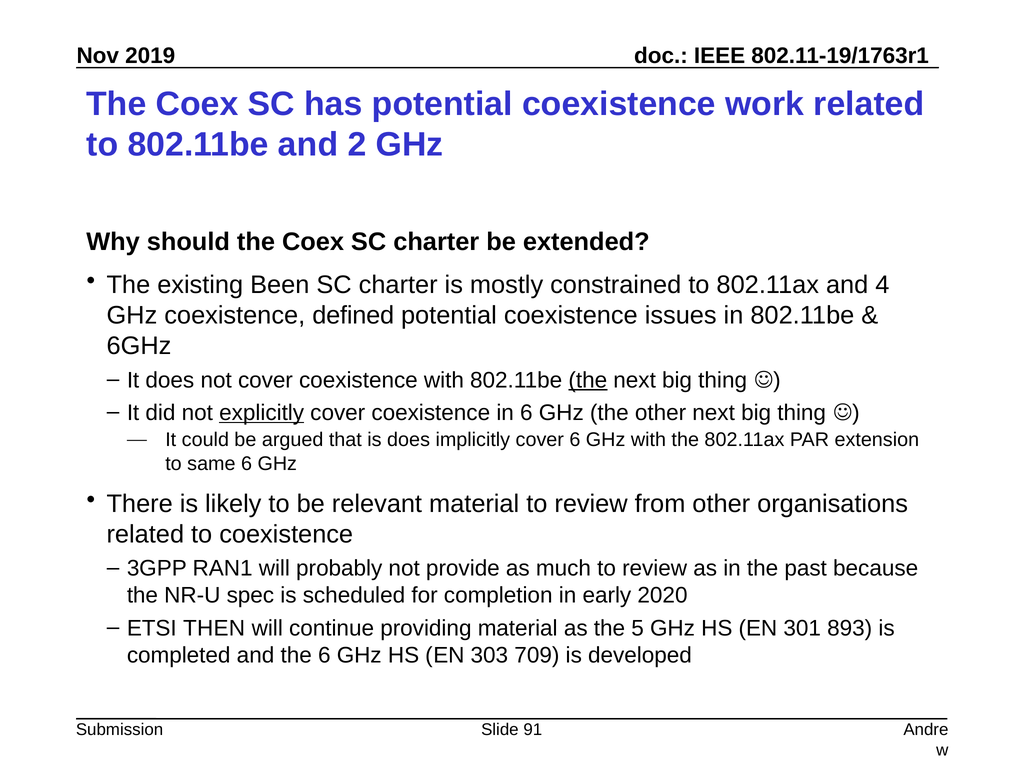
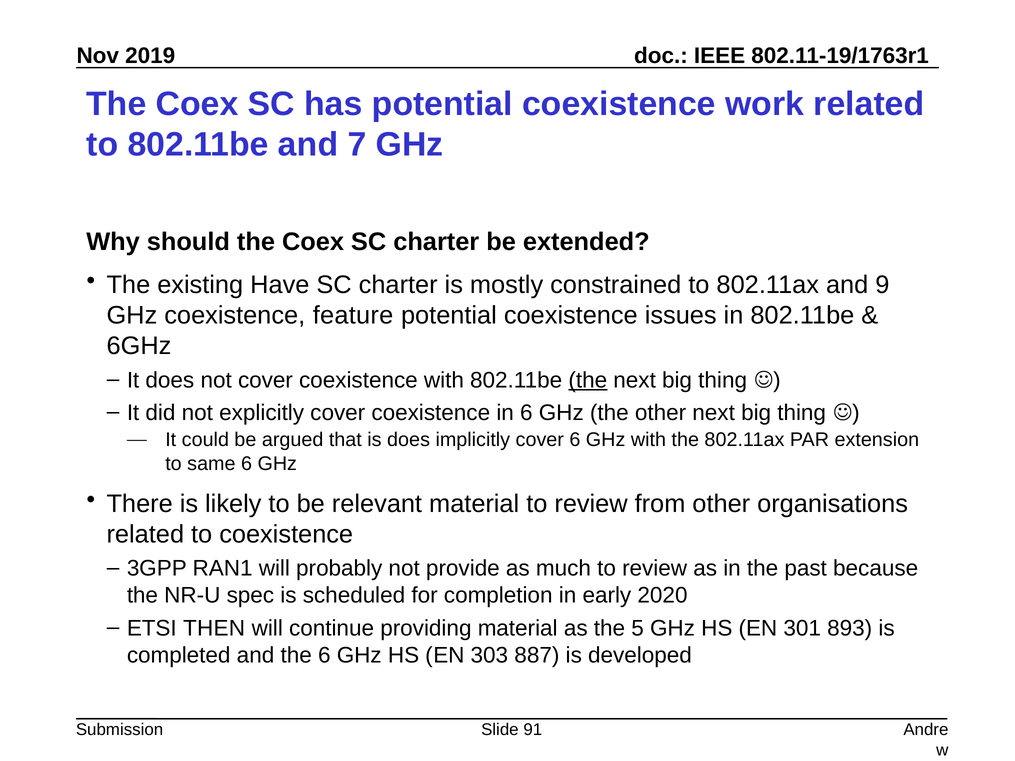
2: 2 -> 7
Been: Been -> Have
4: 4 -> 9
defined: defined -> feature
explicitly underline: present -> none
709: 709 -> 887
